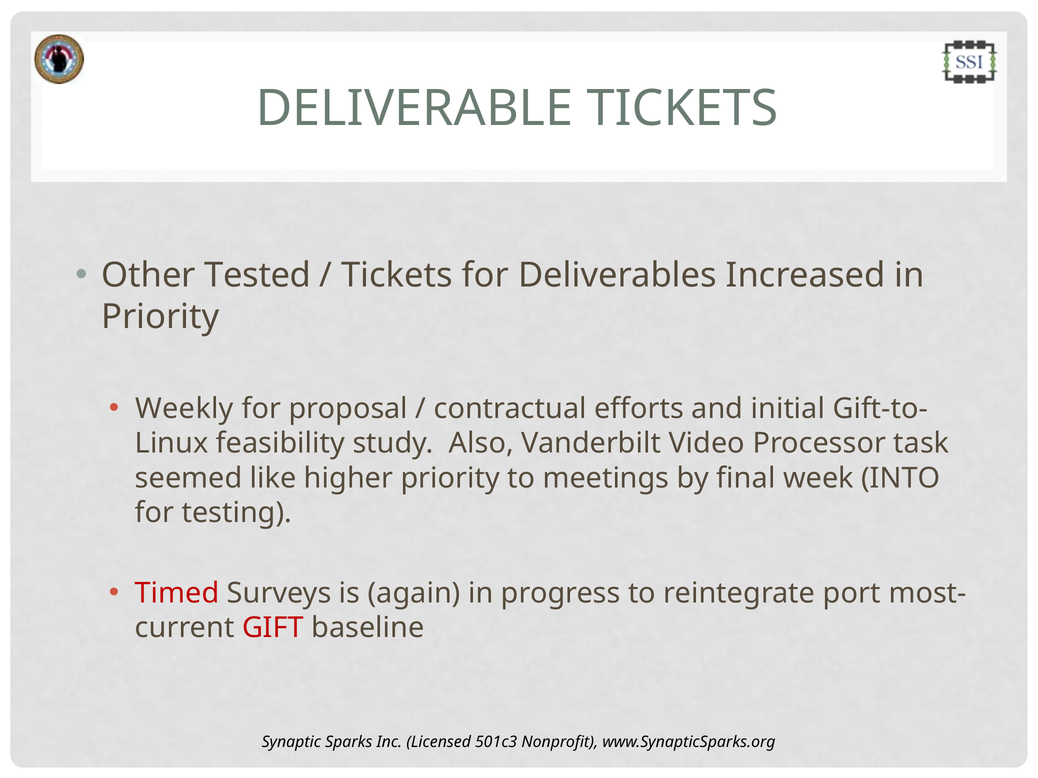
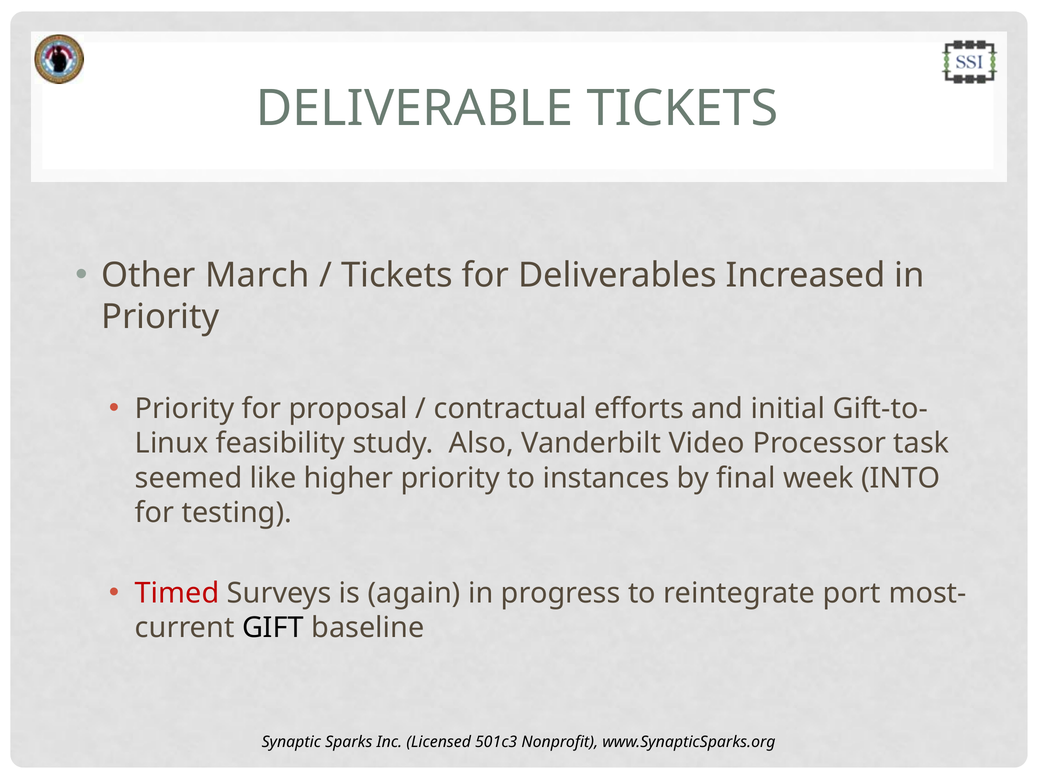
Tested: Tested -> March
Weekly at (184, 409): Weekly -> Priority
meetings: meetings -> instances
GIFT colour: red -> black
